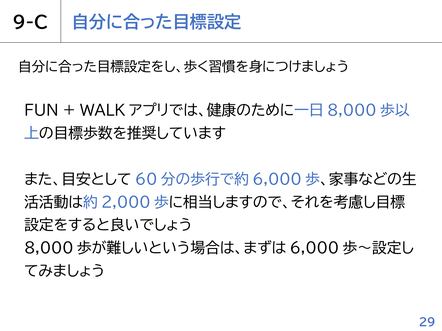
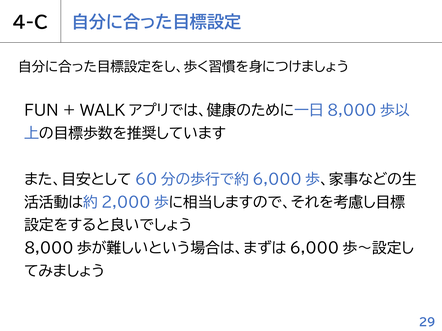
9-C: 9-C -> 4-C
